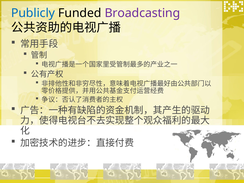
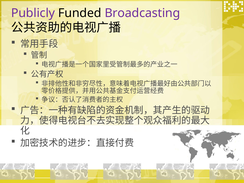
Publicly colour: blue -> purple
